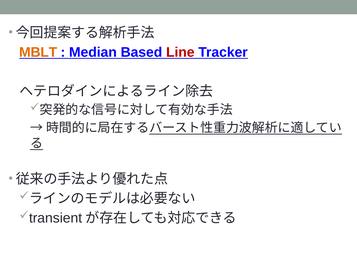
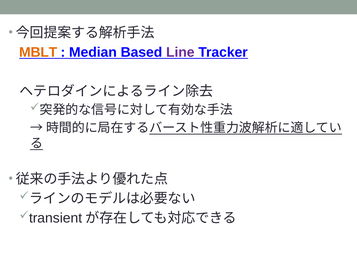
Line colour: red -> purple
